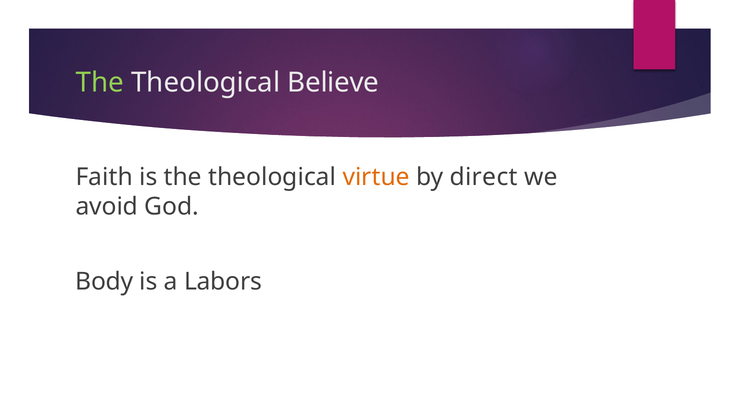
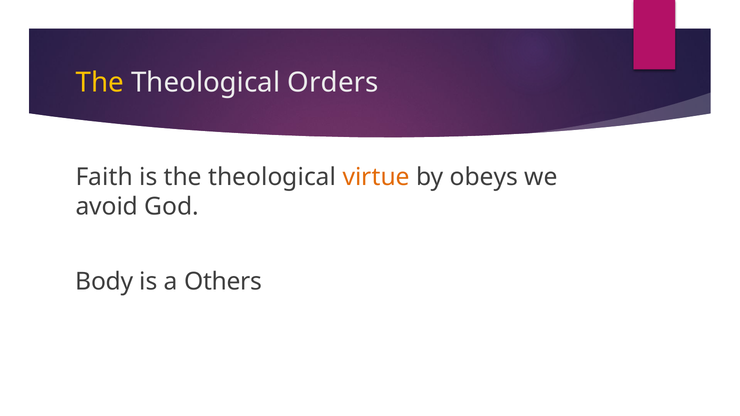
The at (100, 82) colour: light green -> yellow
Believe: Believe -> Orders
direct: direct -> obeys
Labors: Labors -> Others
